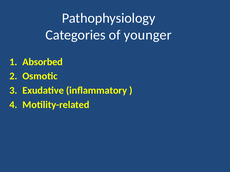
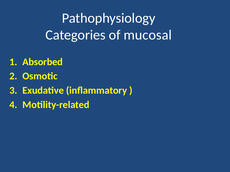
younger: younger -> mucosal
